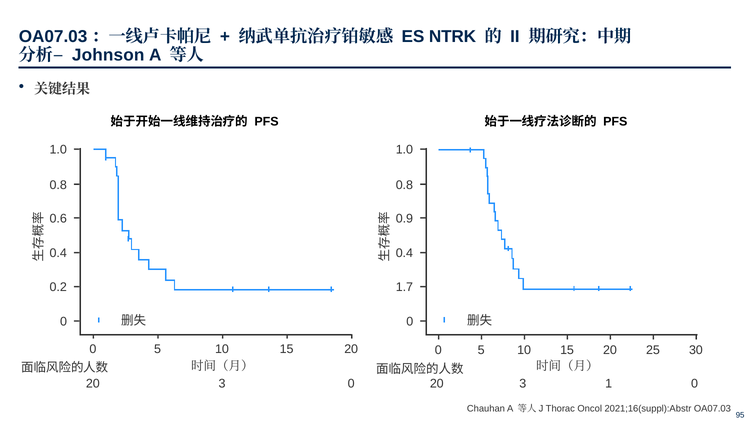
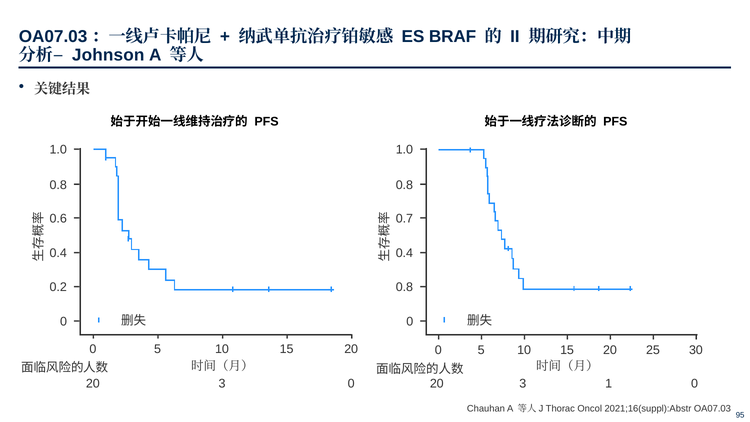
NTRK: NTRK -> BRAF
0.9: 0.9 -> 0.7
1.7 at (404, 287): 1.7 -> 0.8
